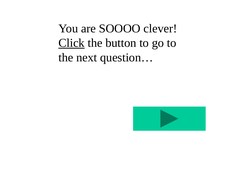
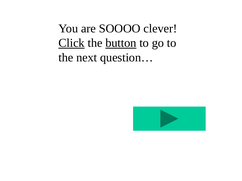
button underline: none -> present
